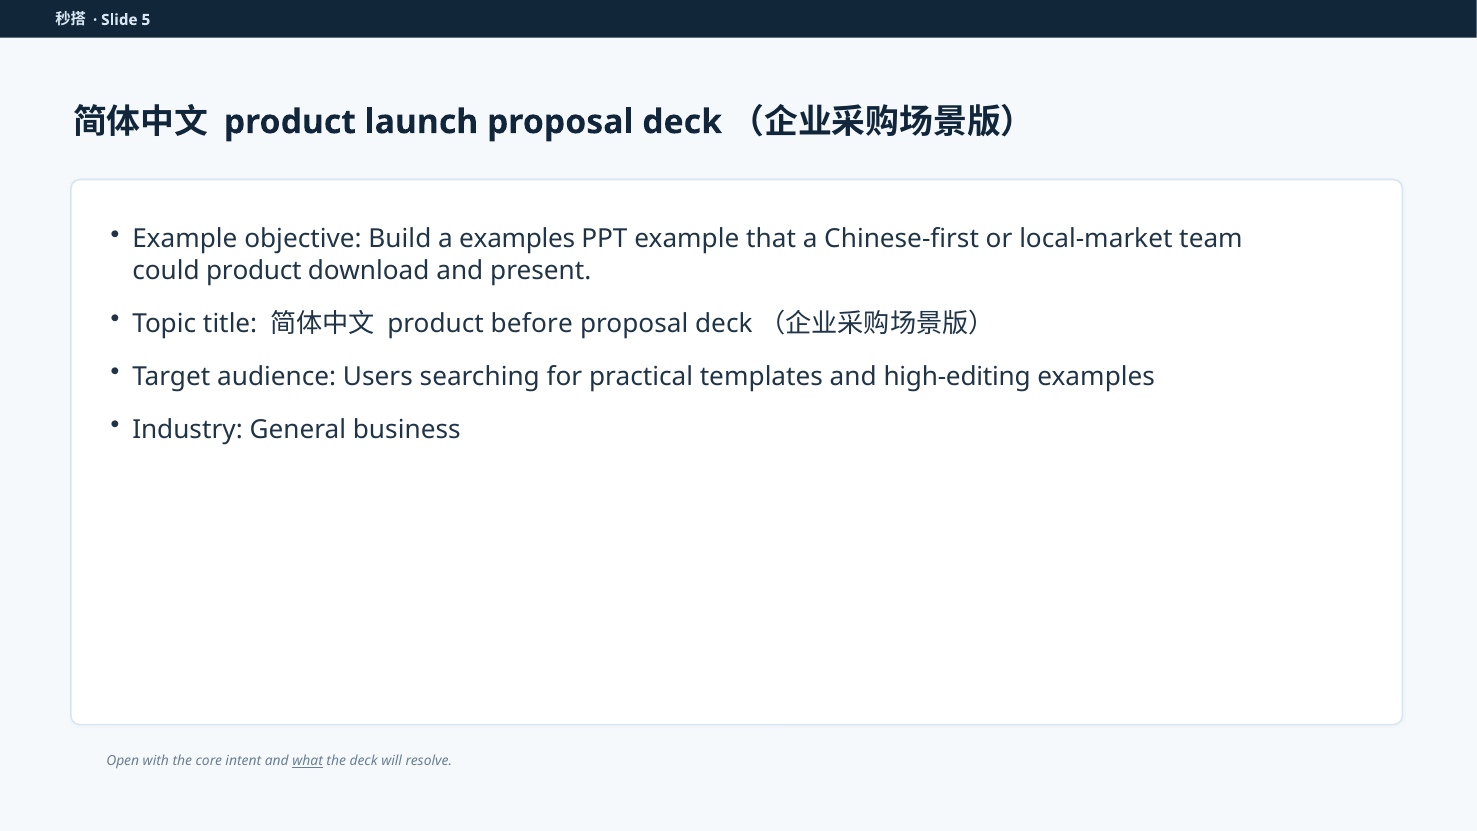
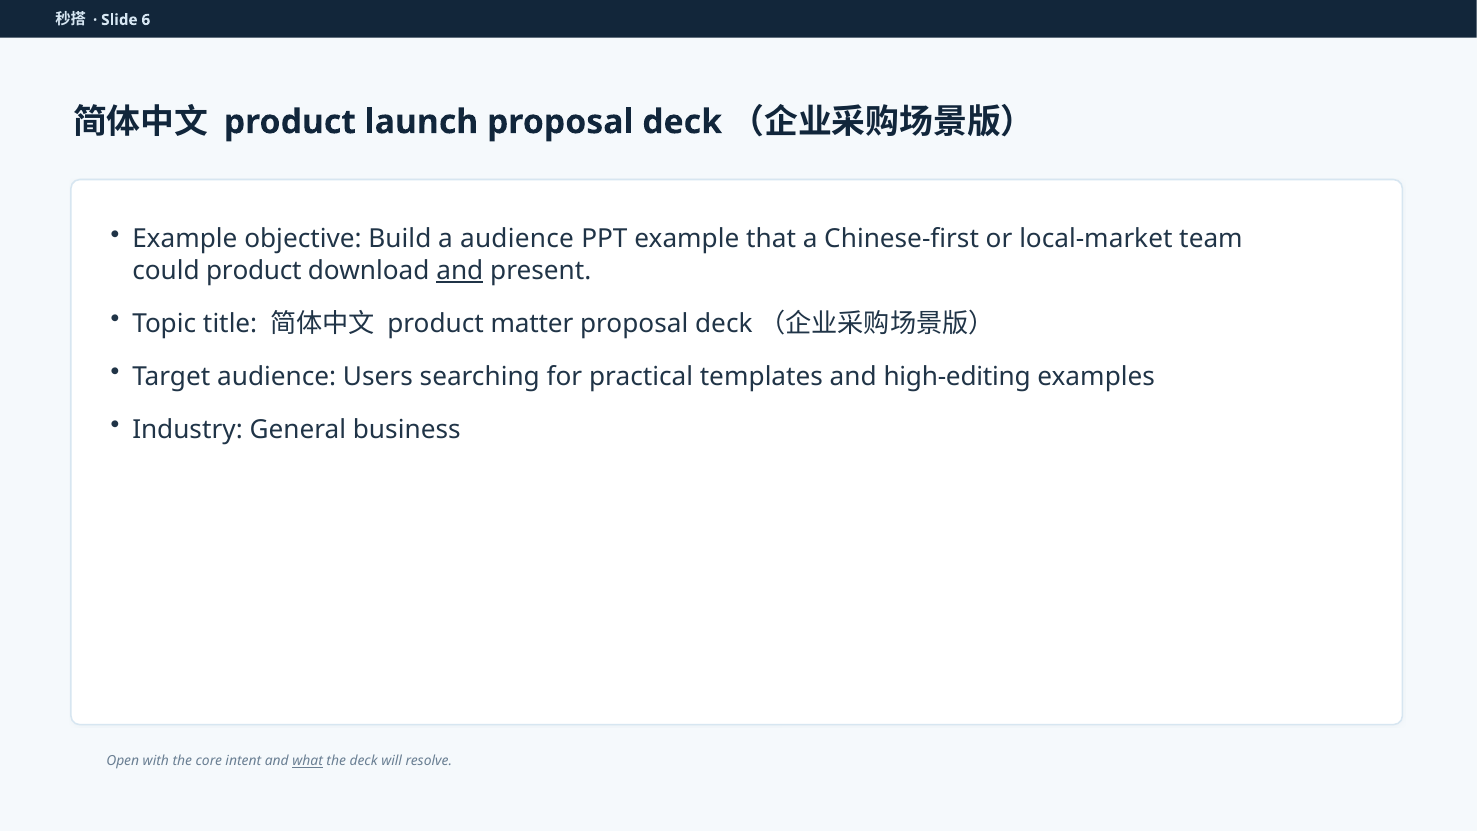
5: 5 -> 6
a examples: examples -> audience
and at (460, 270) underline: none -> present
before: before -> matter
